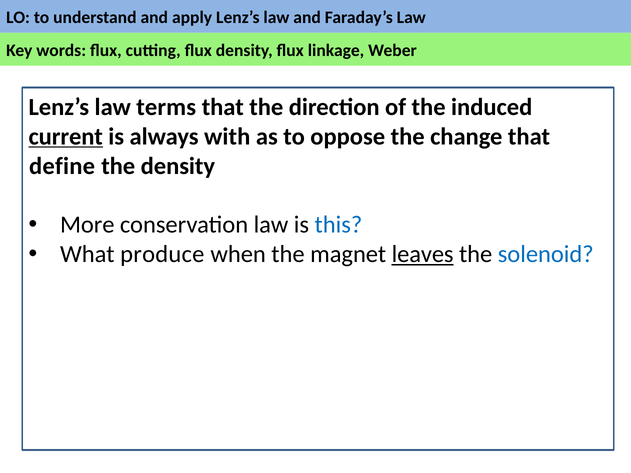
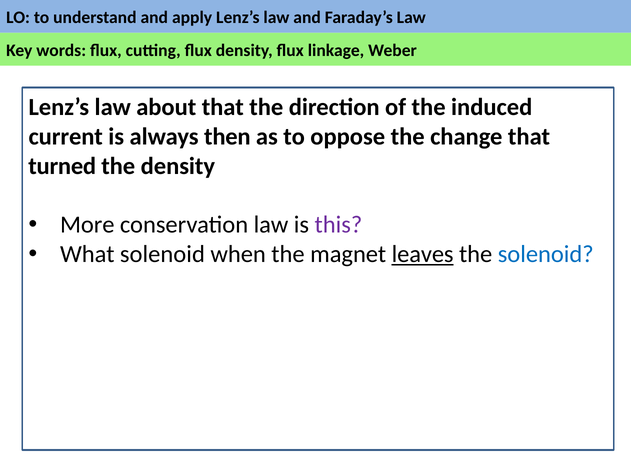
terms: terms -> about
current underline: present -> none
with: with -> then
define: define -> turned
this colour: blue -> purple
What produce: produce -> solenoid
